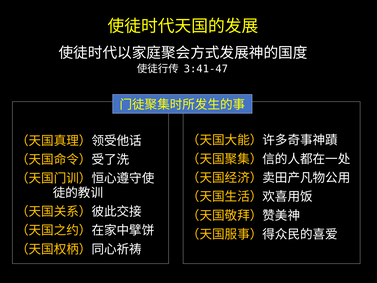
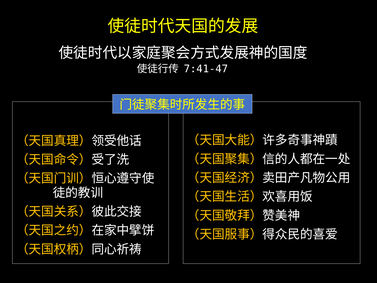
3:41-47: 3:41-47 -> 7:41-47
